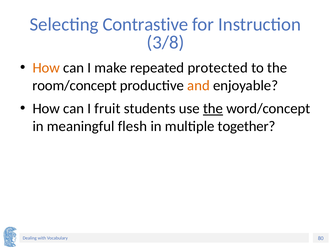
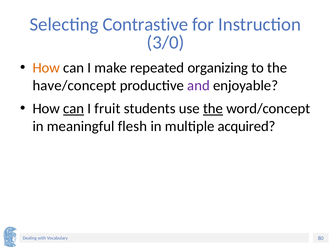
3/8: 3/8 -> 3/0
protected: protected -> organizing
room/concept: room/concept -> have/concept
and colour: orange -> purple
can at (74, 109) underline: none -> present
together: together -> acquired
